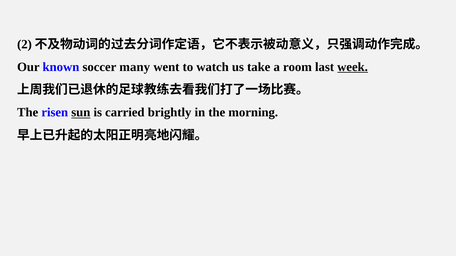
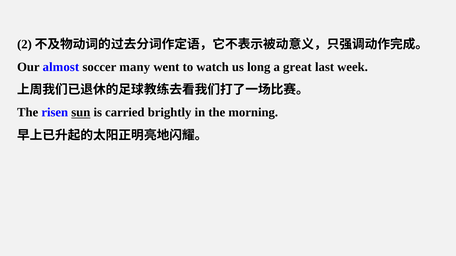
known: known -> almost
take: take -> long
room: room -> great
week underline: present -> none
